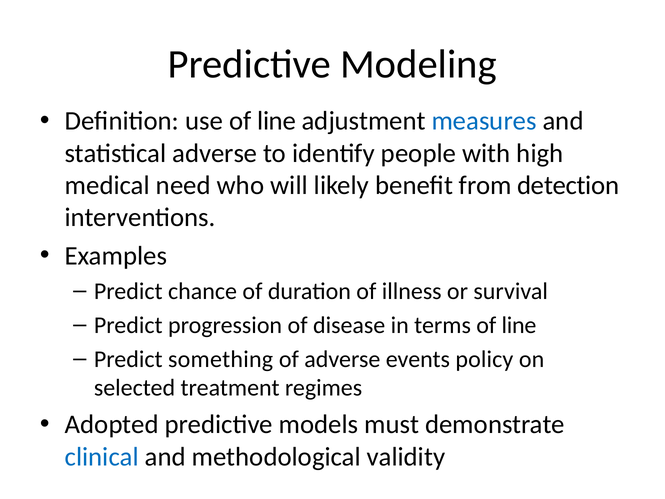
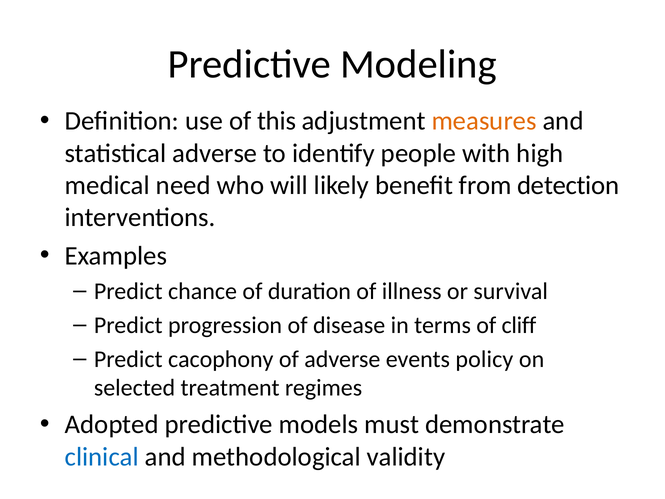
use of line: line -> this
measures colour: blue -> orange
terms of line: line -> cliff
something: something -> cacophony
